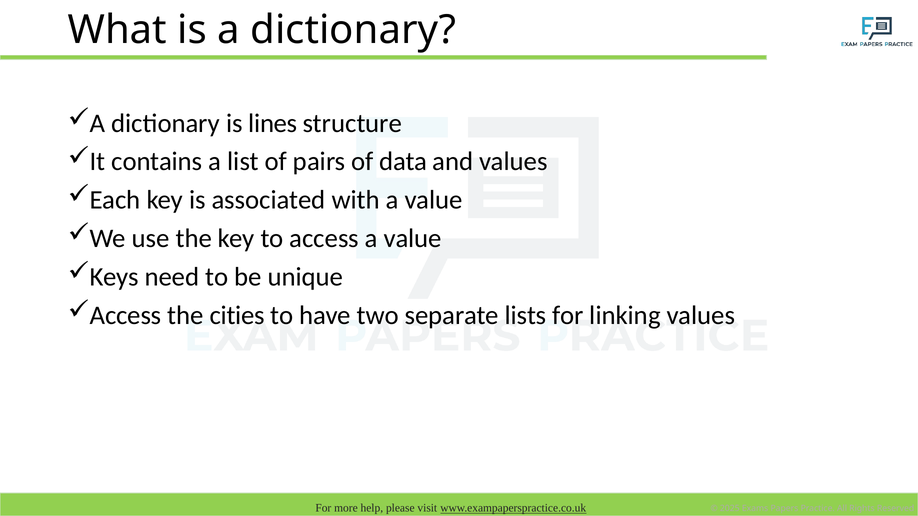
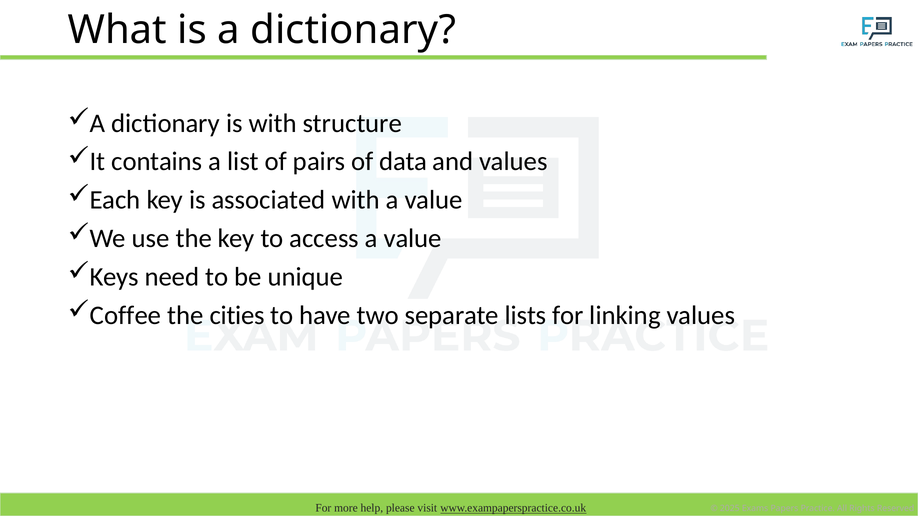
is lines: lines -> with
Access at (126, 315): Access -> Coffee
